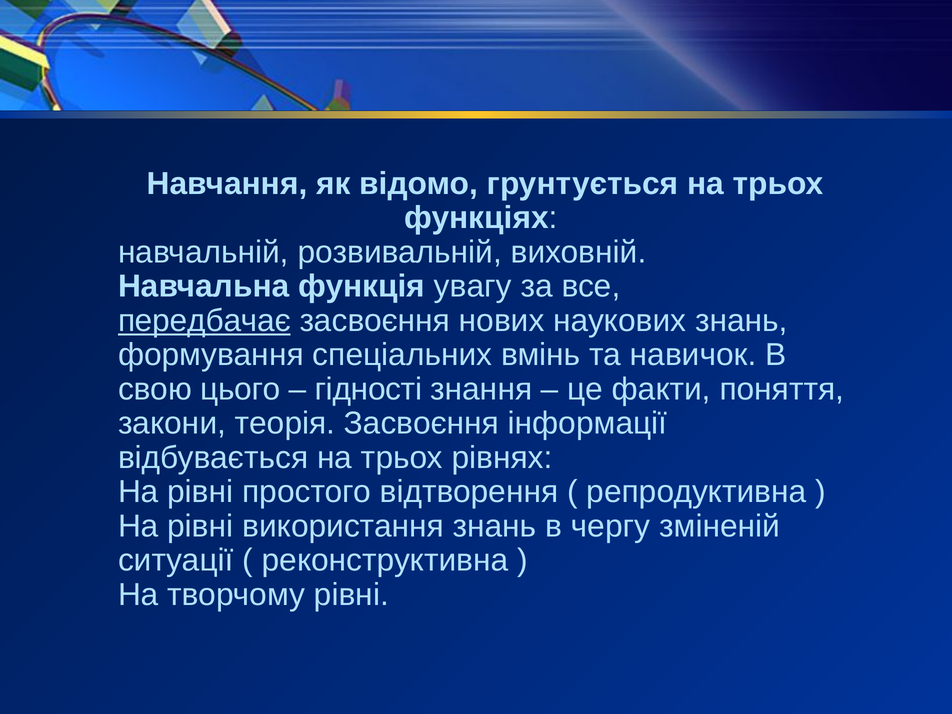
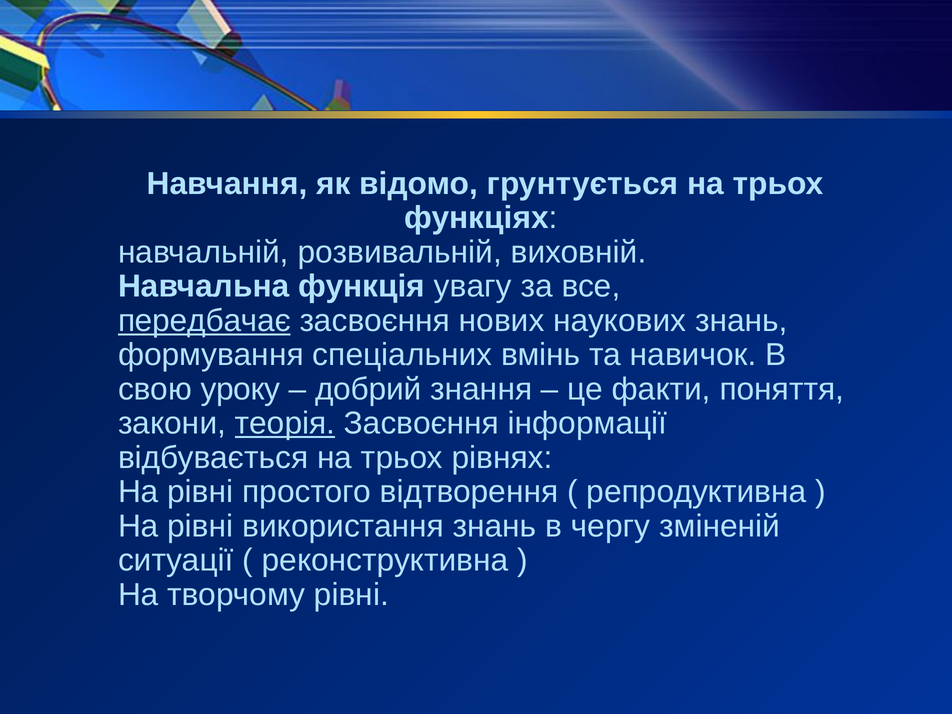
цього: цього -> уроку
гідності: гідності -> добрий
теорія underline: none -> present
